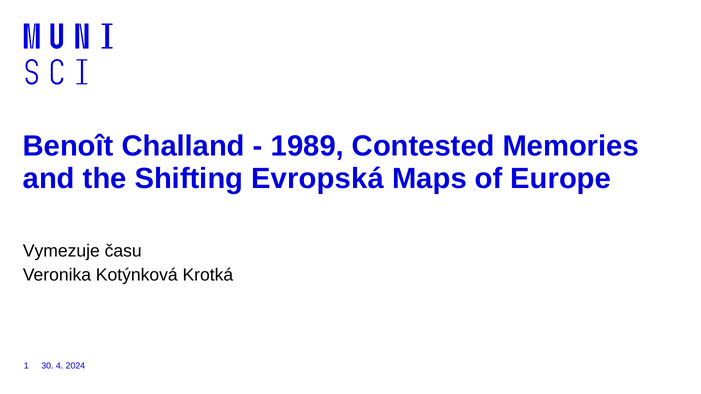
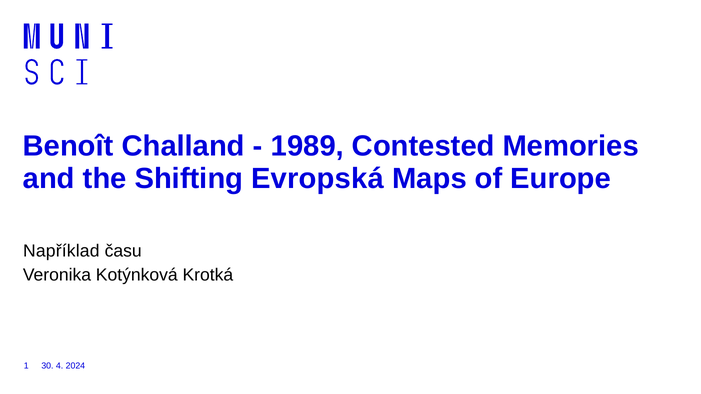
Vymezuje: Vymezuje -> Například
